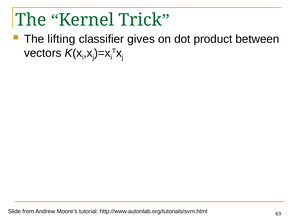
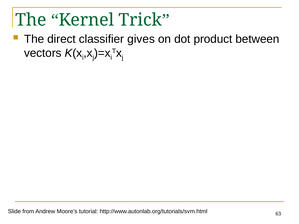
lifting: lifting -> direct
